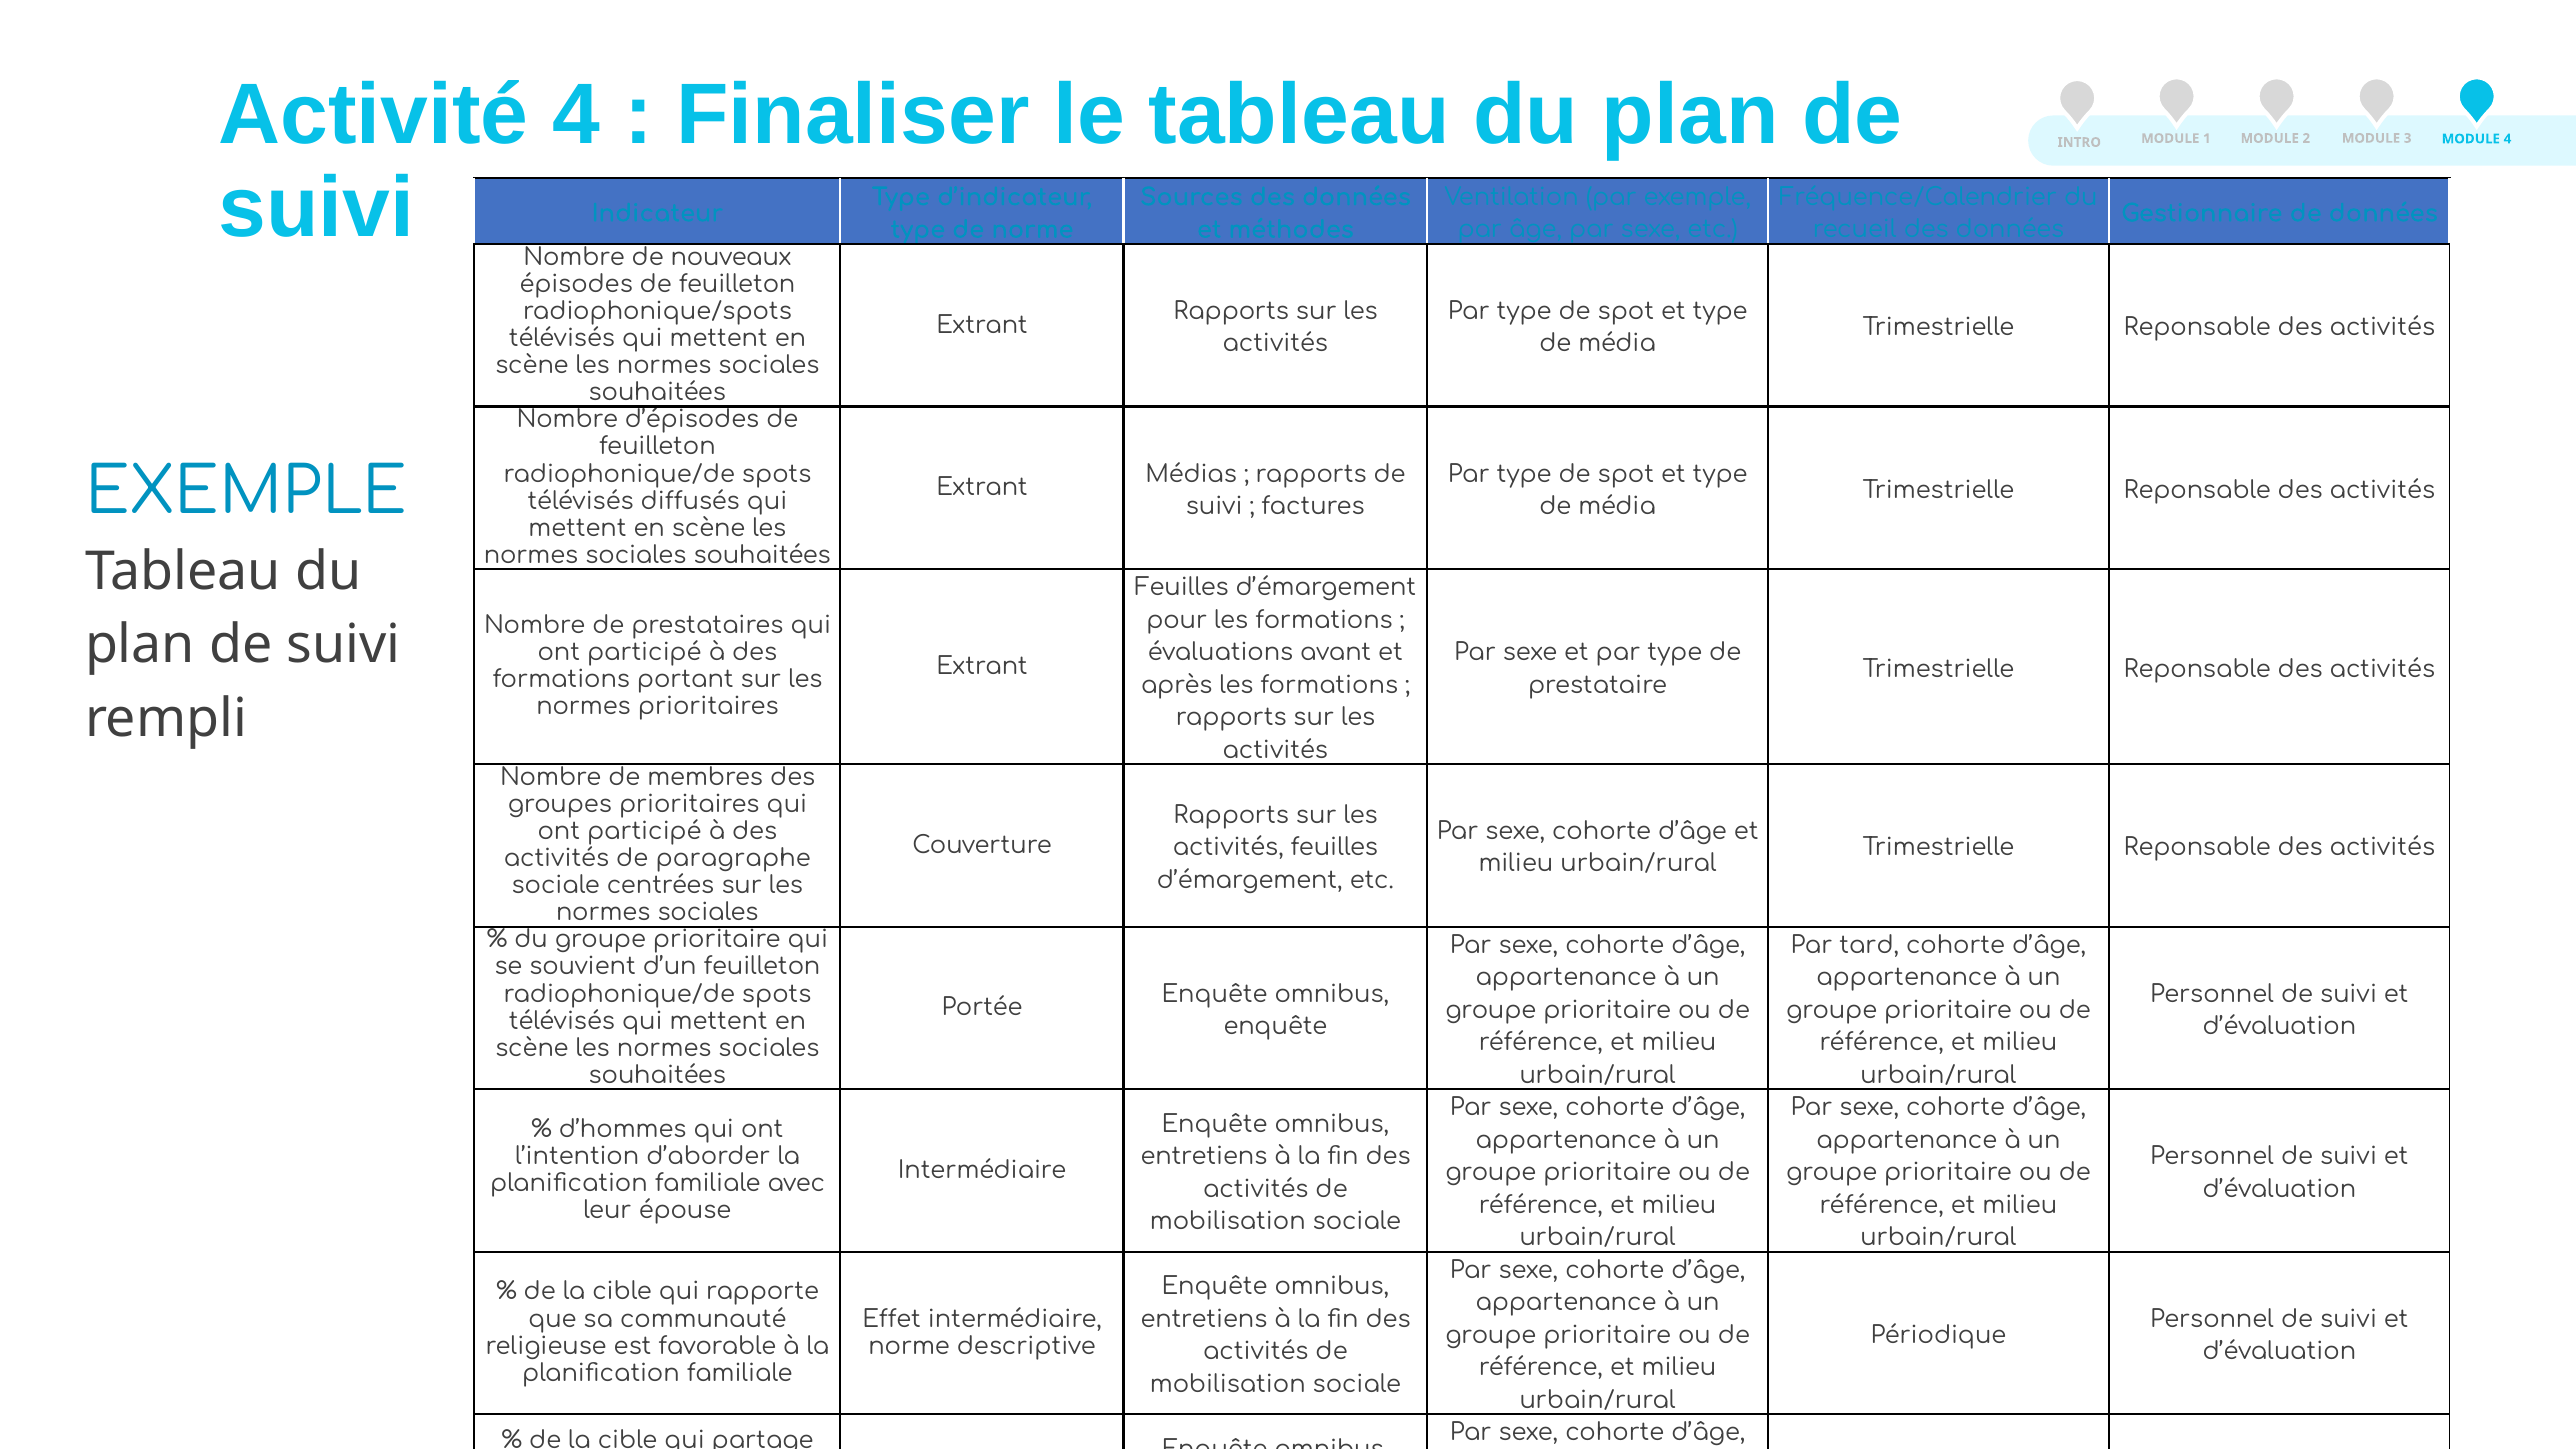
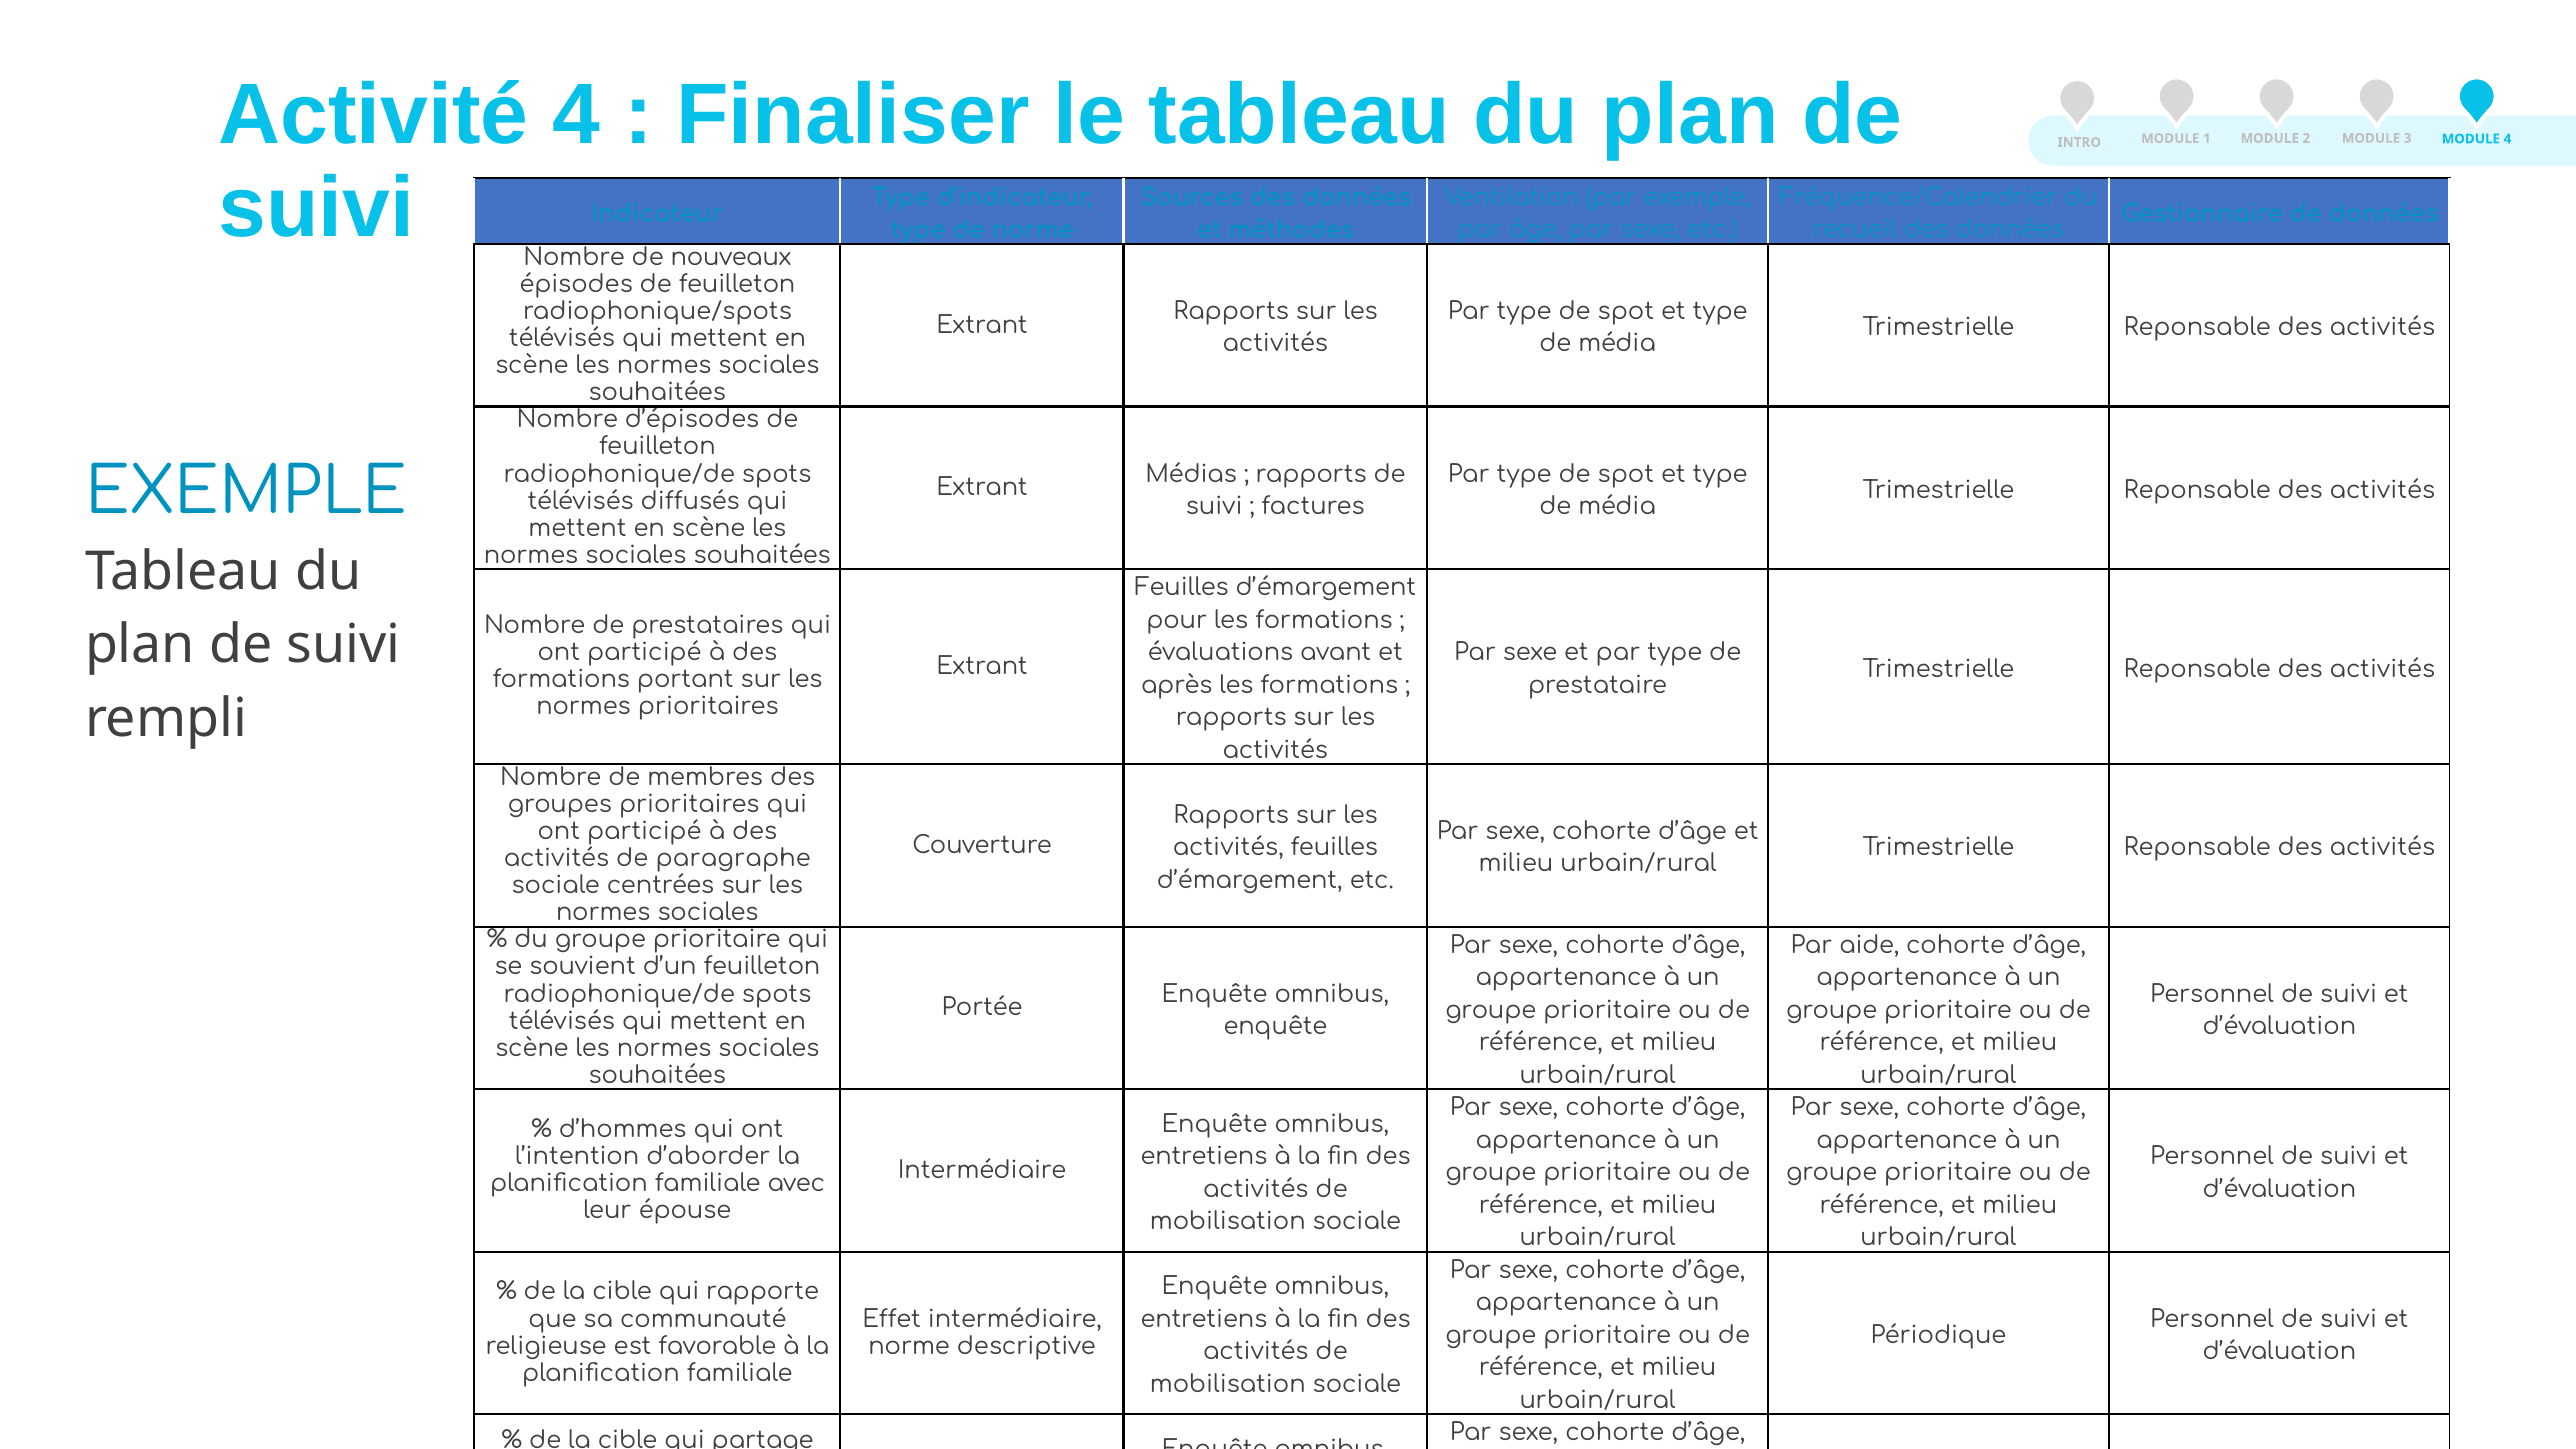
tard: tard -> aide
